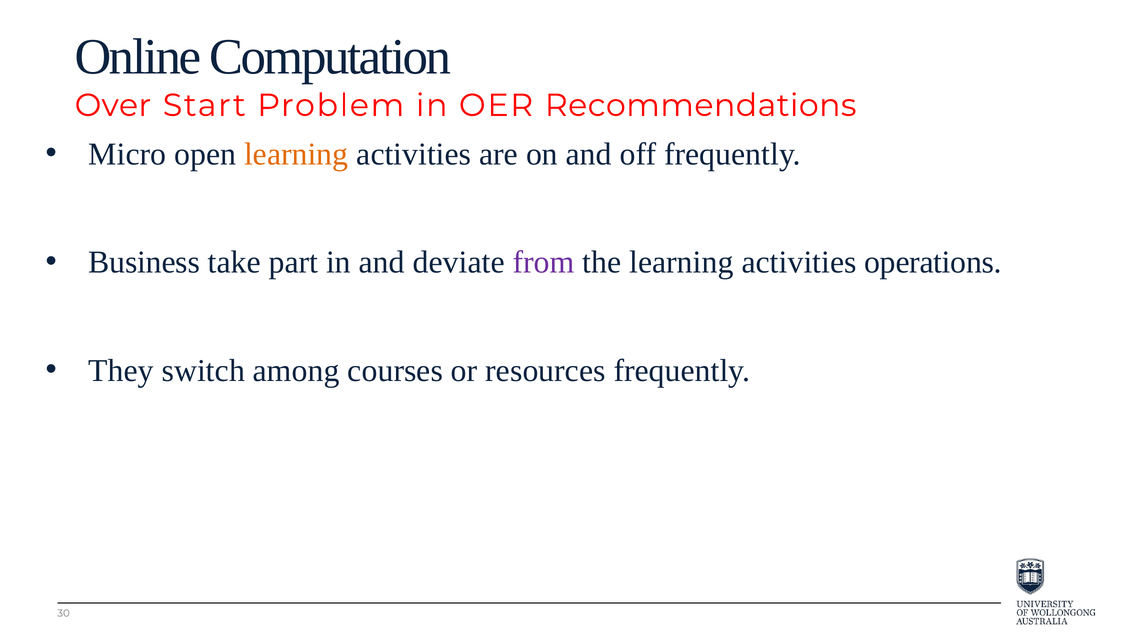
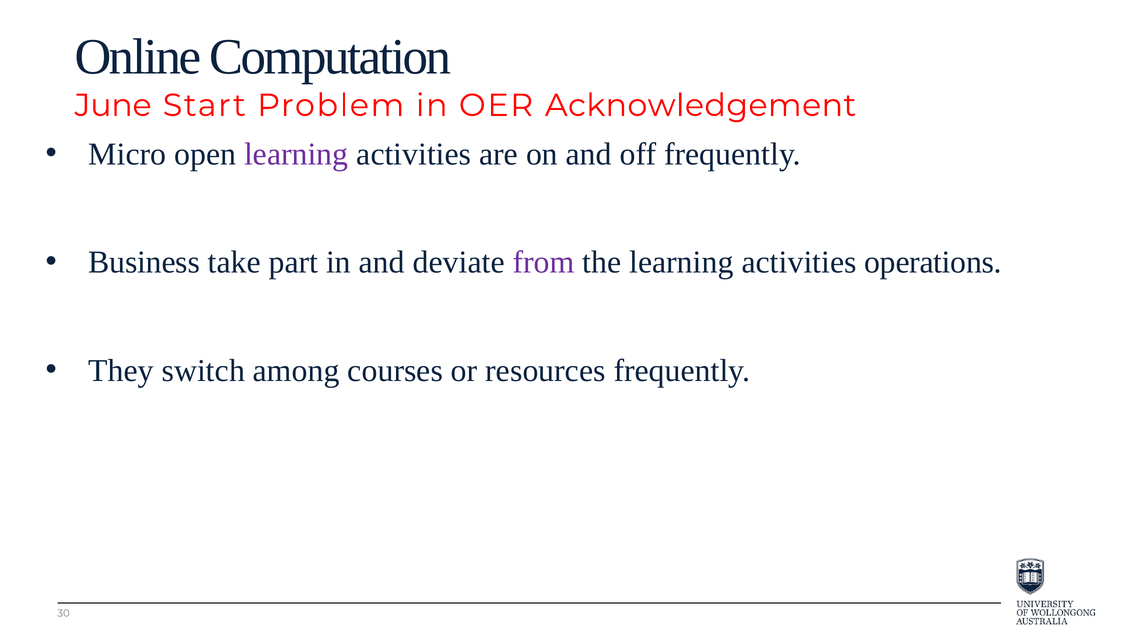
Over: Over -> June
Recommendations: Recommendations -> Acknowledgement
learning at (296, 154) colour: orange -> purple
